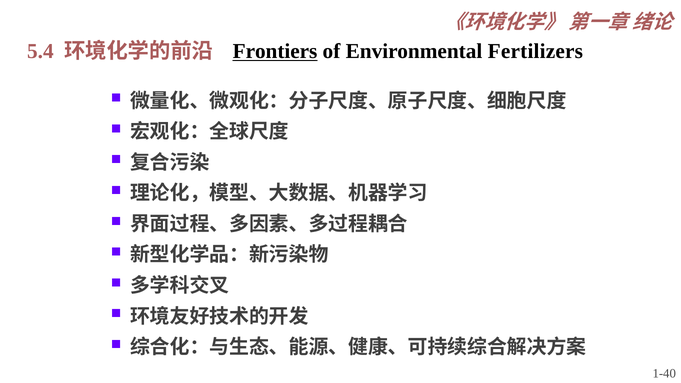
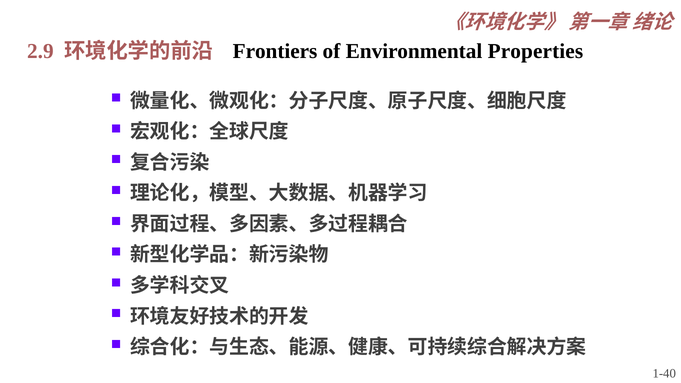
5.4: 5.4 -> 2.9
Frontiers underline: present -> none
Fertilizers: Fertilizers -> Properties
